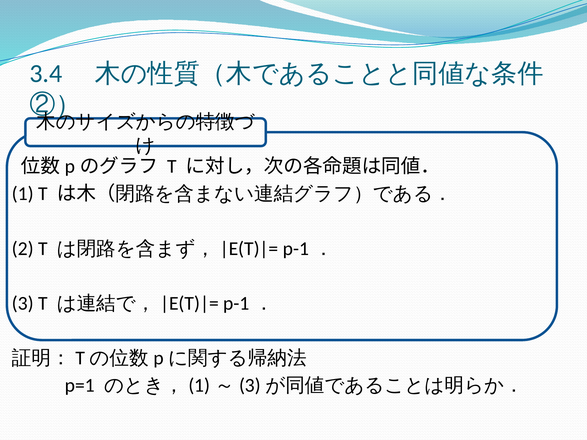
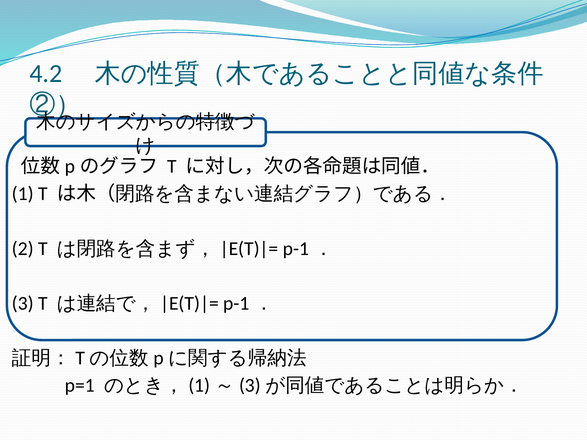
3.4: 3.4 -> 4.2
